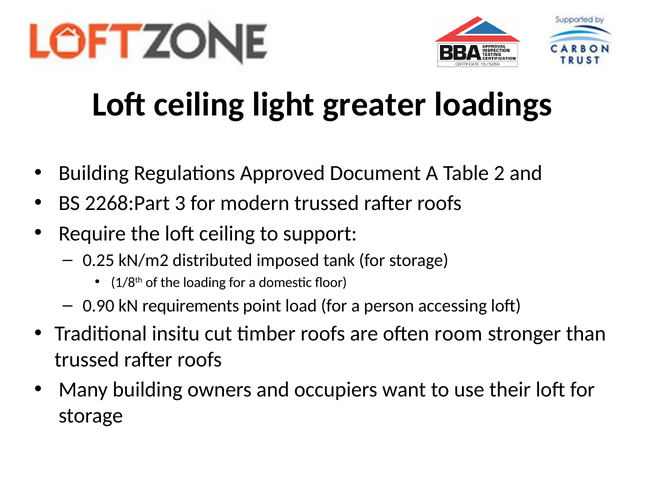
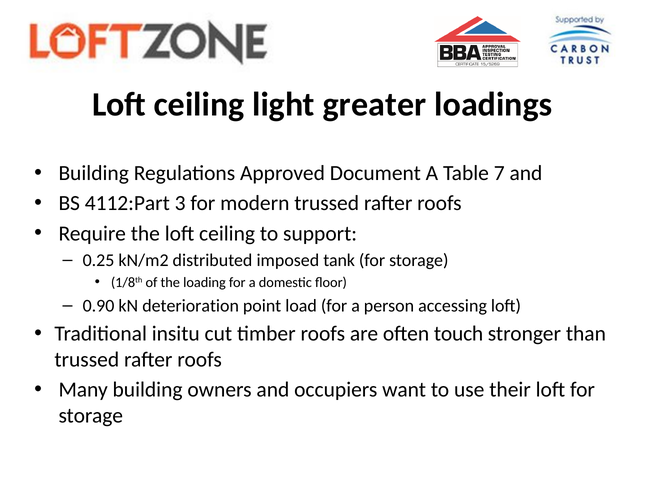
2: 2 -> 7
2268:Part: 2268:Part -> 4112:Part
requirements: requirements -> deterioration
room: room -> touch
